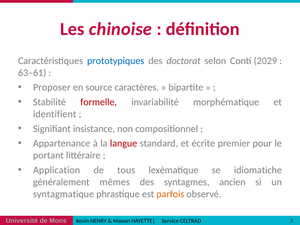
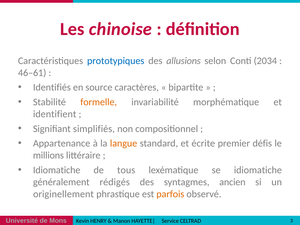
doctorat: doctorat -> allusions
2029: 2029 -> 2034
63–61: 63–61 -> 46–61
Proposer: Proposer -> Identifiés
formelle colour: red -> orange
insistance: insistance -> simplifiés
langue colour: red -> orange
pour: pour -> défis
portant: portant -> millions
Application at (57, 170): Application -> Idiomatiche
mêmes: mêmes -> rédigés
syntagmatique: syntagmatique -> originellement
